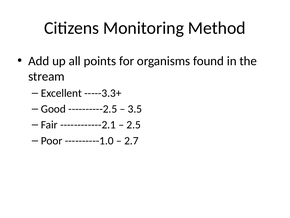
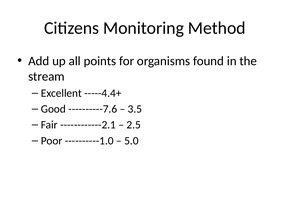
-----3.3+: -----3.3+ -> -----4.4+
----------2.5: ----------2.5 -> ----------7.6
2.7: 2.7 -> 5.0
